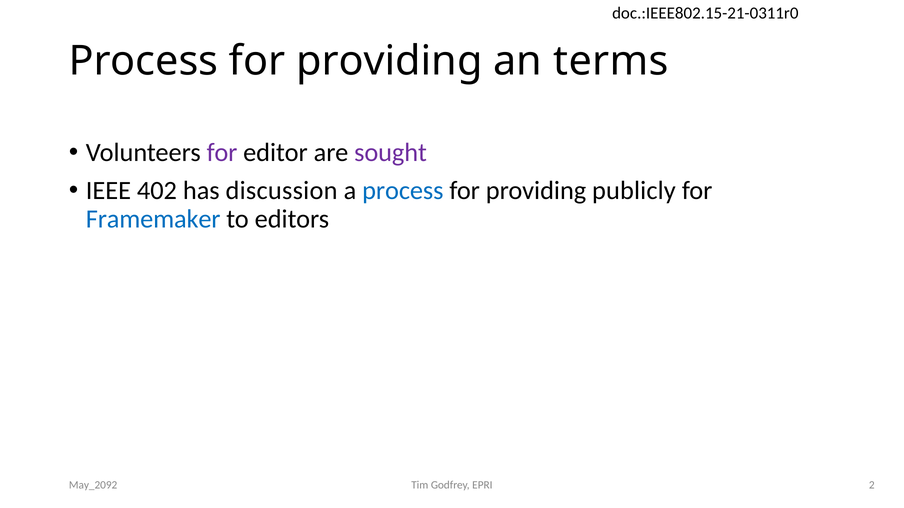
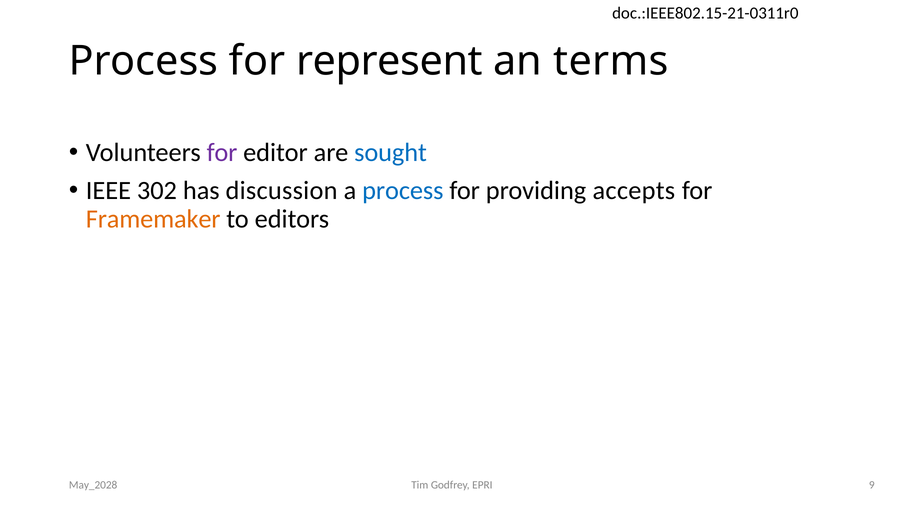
providing at (389, 61): providing -> represent
sought colour: purple -> blue
402: 402 -> 302
publicly: publicly -> accepts
Framemaker colour: blue -> orange
2: 2 -> 9
May_2092: May_2092 -> May_2028
